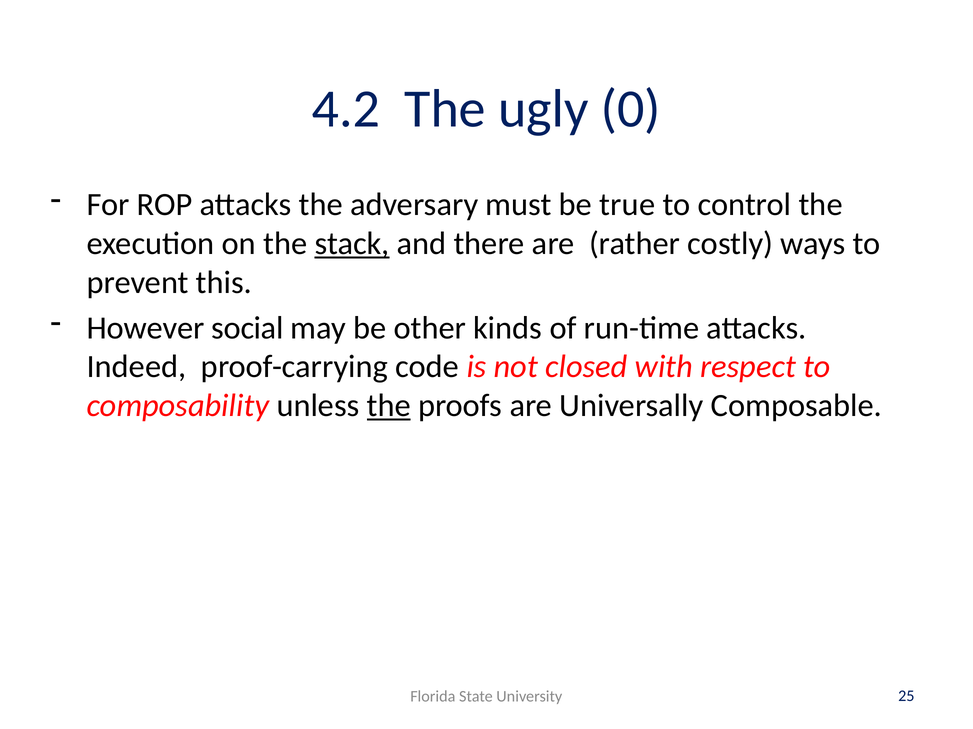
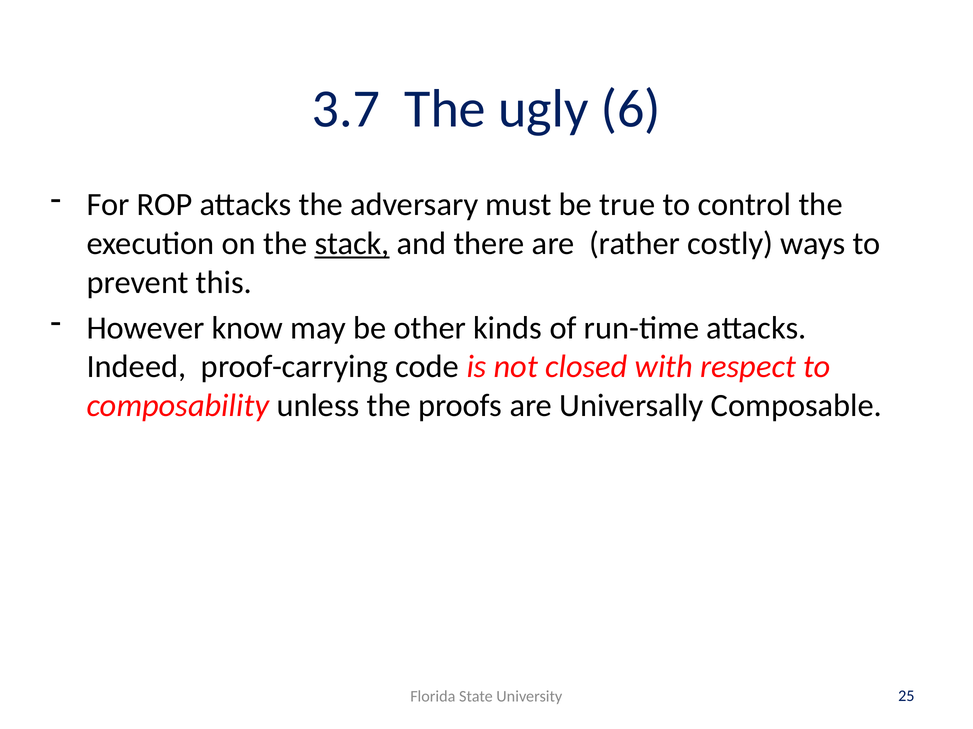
4.2: 4.2 -> 3.7
0: 0 -> 6
social: social -> know
the at (389, 406) underline: present -> none
